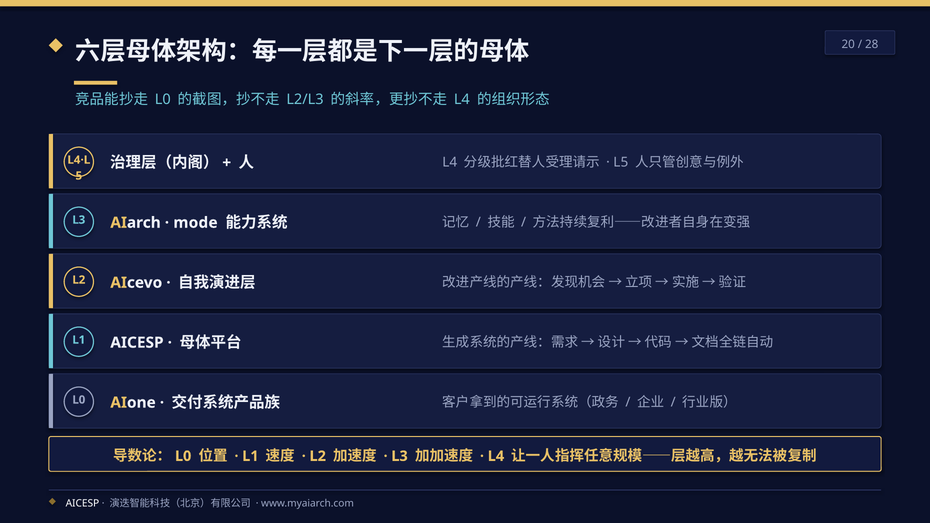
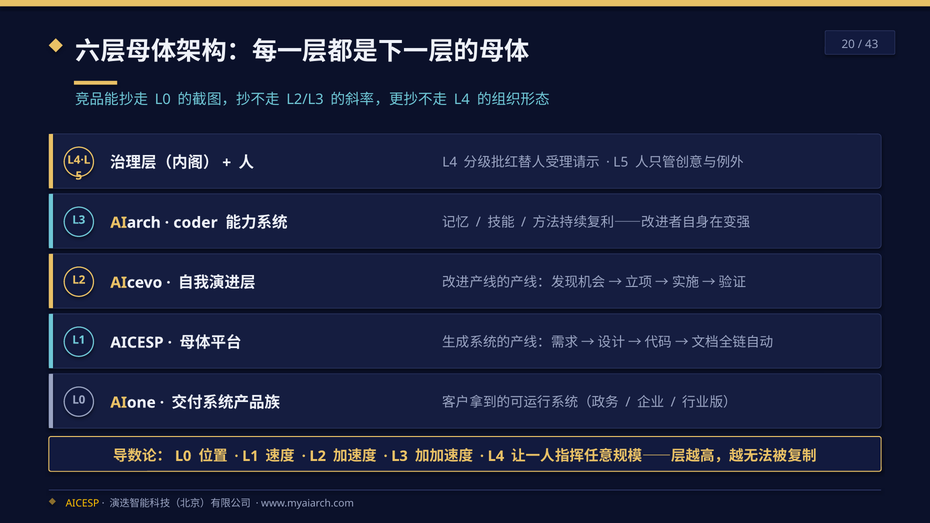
28: 28 -> 43
mode: mode -> coder
AICESP at (82, 503) colour: white -> yellow
